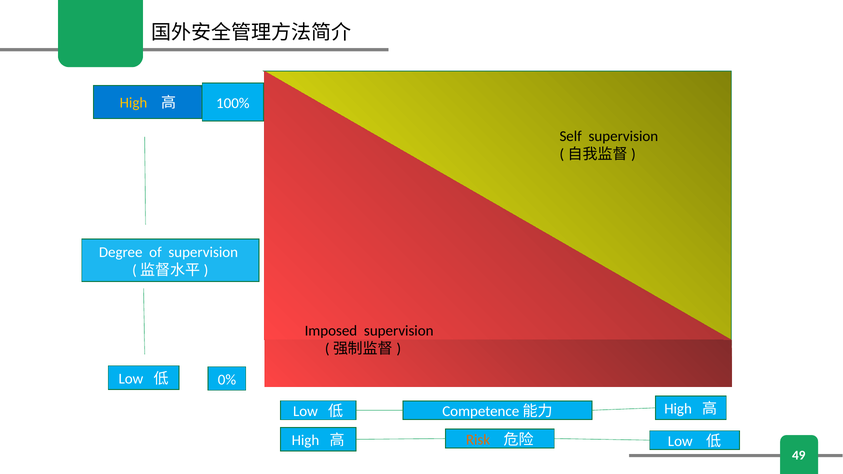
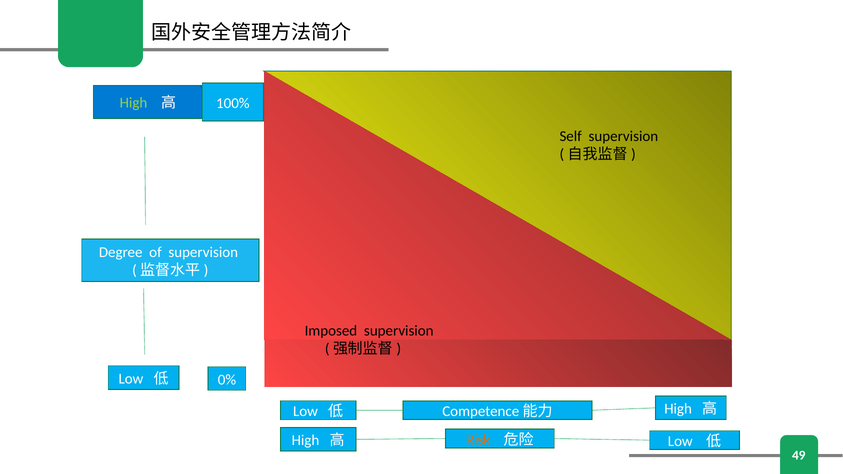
High at (133, 103) colour: yellow -> light green
